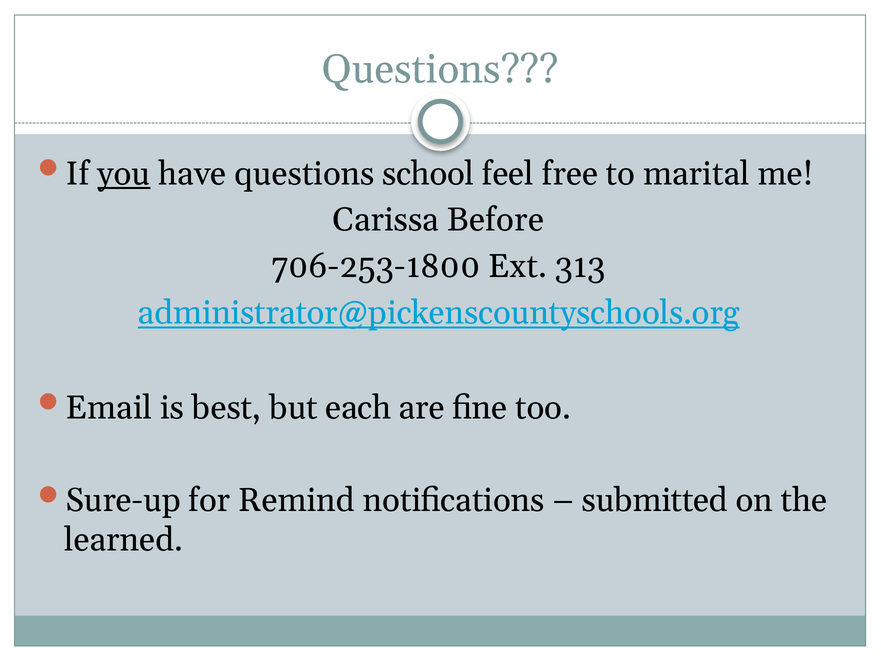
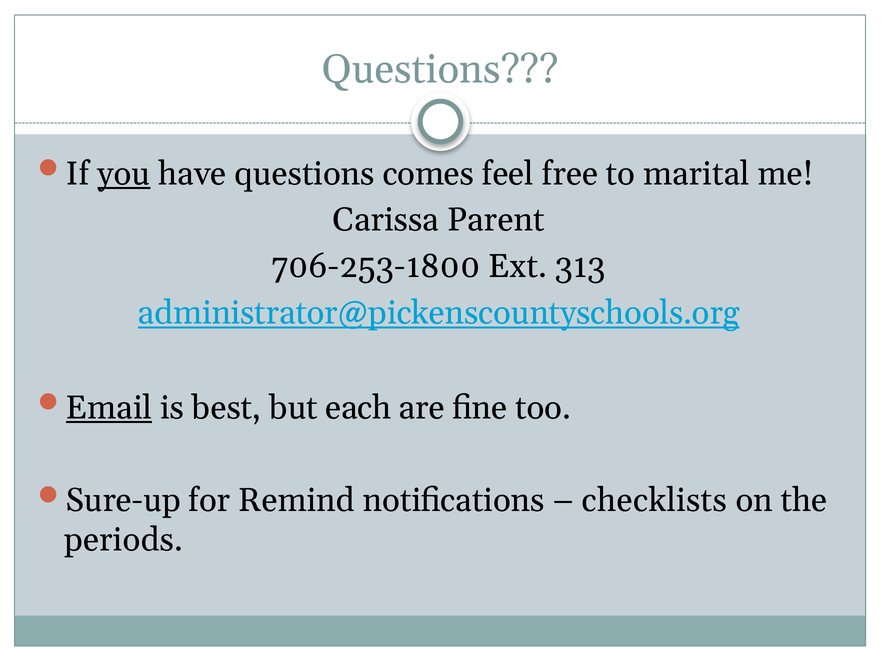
school: school -> comes
Before: Before -> Parent
Email underline: none -> present
submitted: submitted -> checklists
learned: learned -> periods
